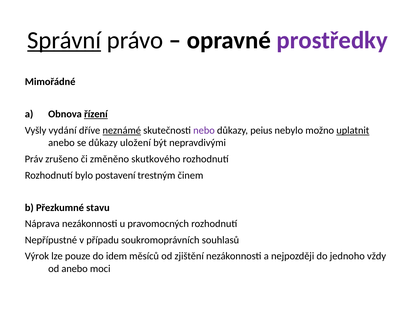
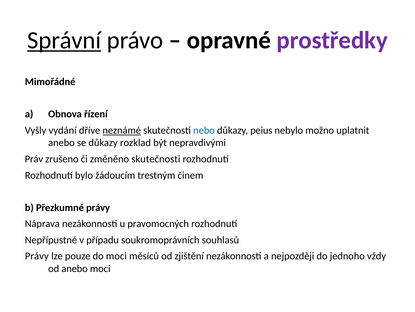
řízení underline: present -> none
nebo colour: purple -> blue
uplatnit underline: present -> none
uložení: uložení -> rozklad
změněno skutkového: skutkového -> skutečnosti
postavení: postavení -> žádoucím
Přezkumné stavu: stavu -> právy
Výrok at (37, 256): Výrok -> Právy
do idem: idem -> moci
